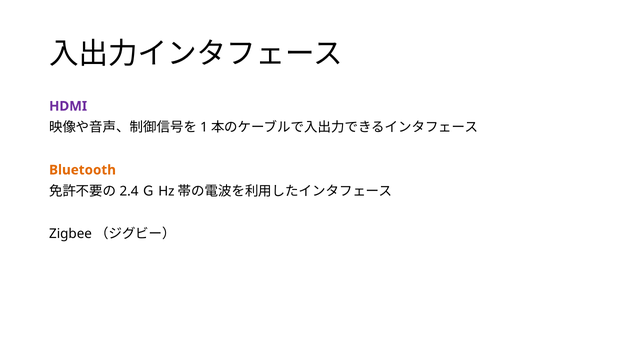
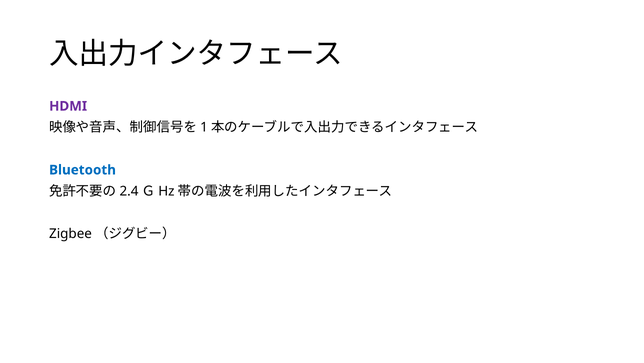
Bluetooth colour: orange -> blue
